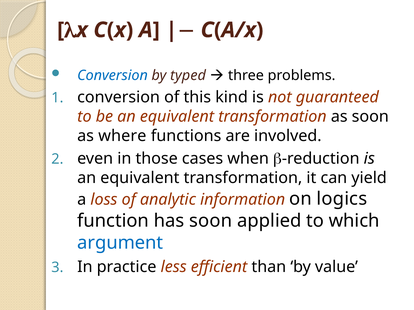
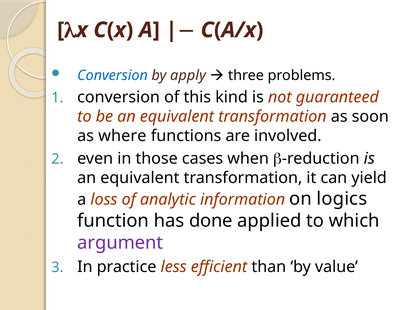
typed: typed -> apply
has soon: soon -> done
argument colour: blue -> purple
